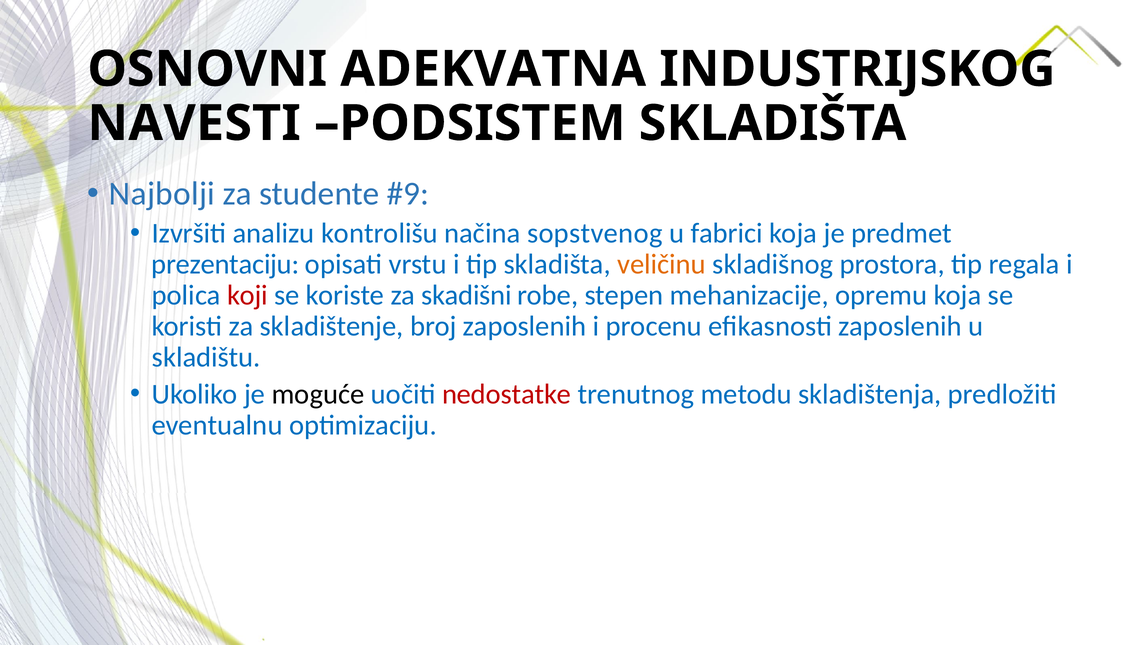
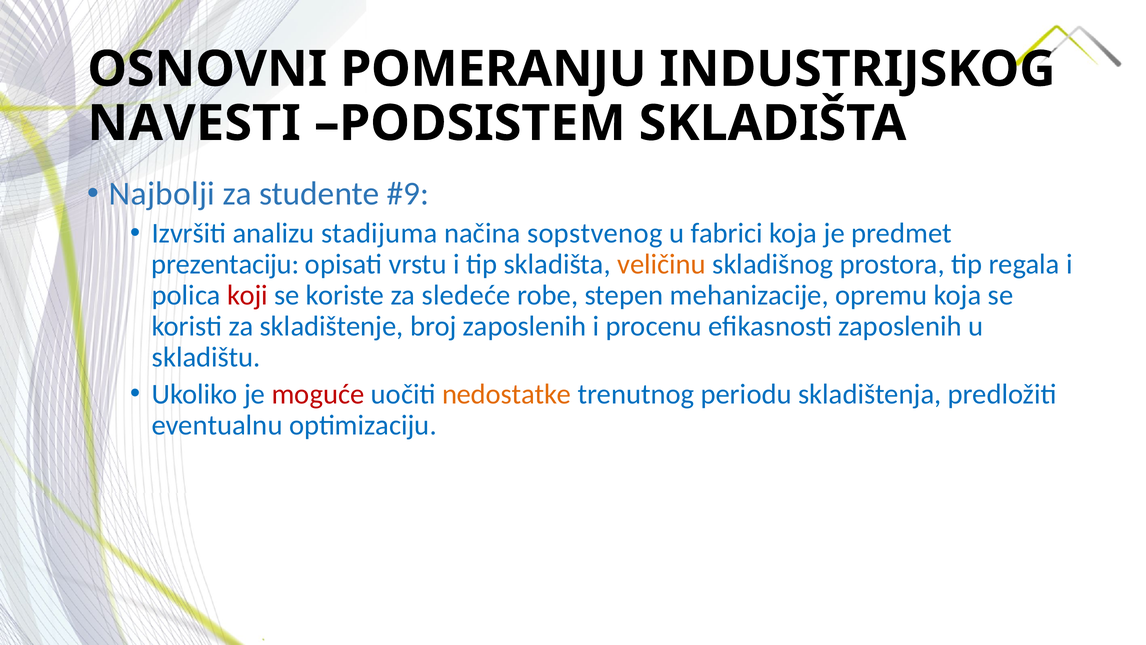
ADEKVATNA: ADEKVATNA -> POMERANJU
kontrolišu: kontrolišu -> stadijuma
skadišni: skadišni -> sledeće
moguće colour: black -> red
nedostatke colour: red -> orange
metodu: metodu -> periodu
